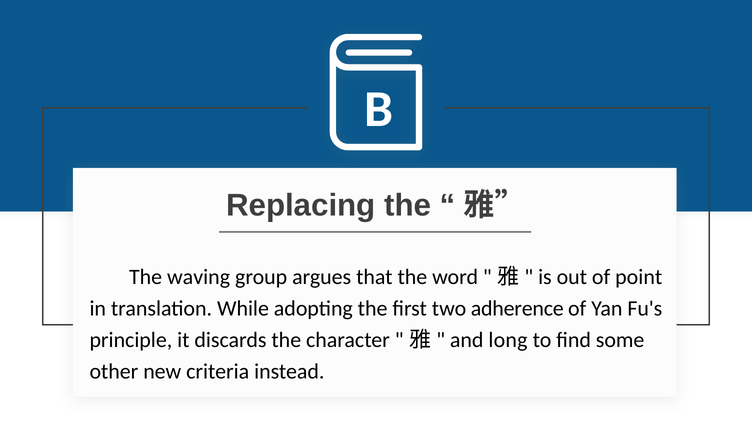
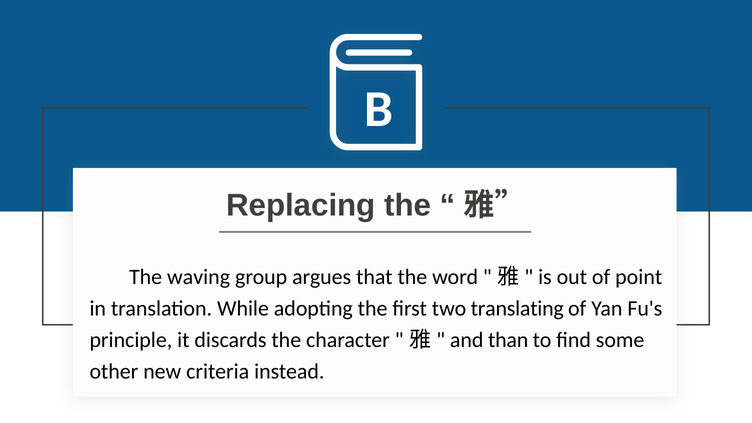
adherence: adherence -> translating
long: long -> than
